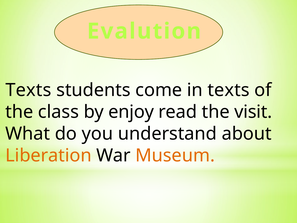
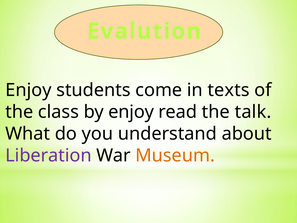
Texts at (28, 90): Texts -> Enjoy
visit: visit -> talk
Liberation colour: orange -> purple
